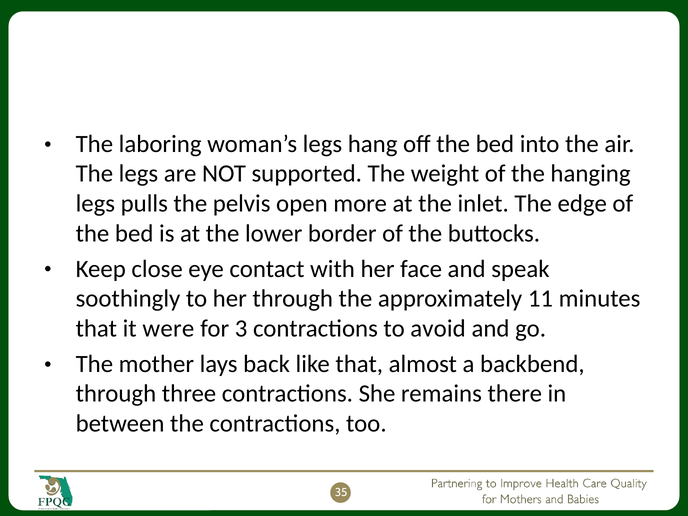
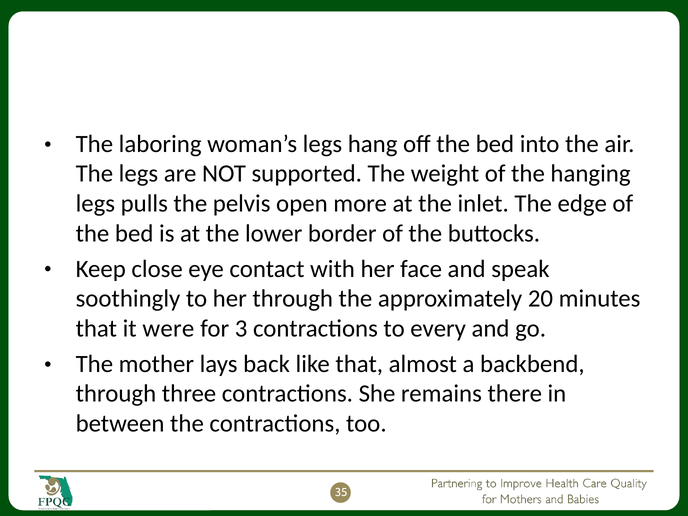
11: 11 -> 20
avoid: avoid -> every
